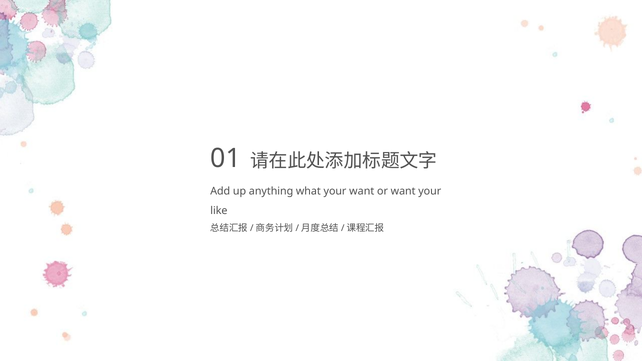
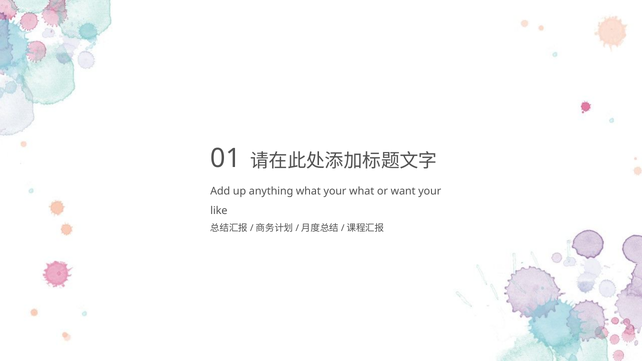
your want: want -> what
